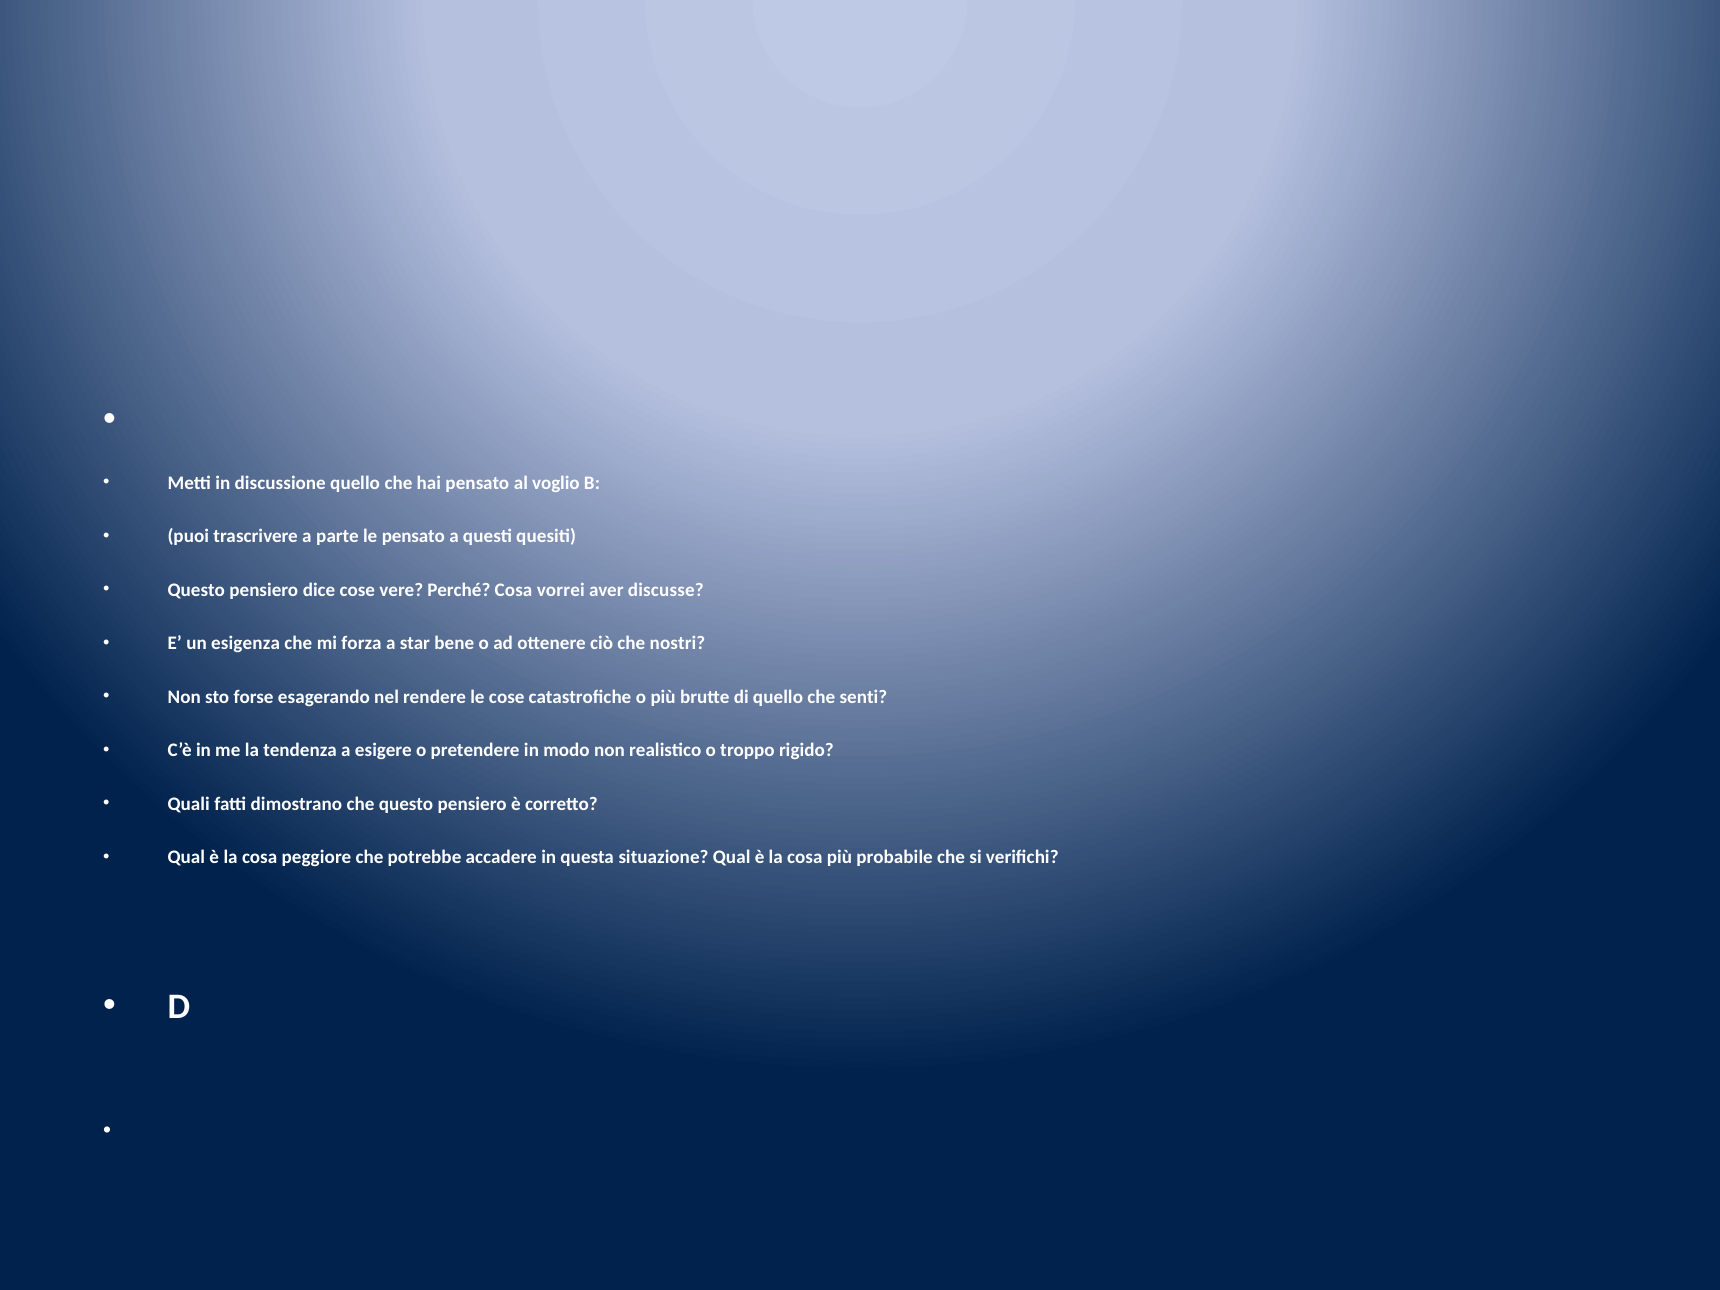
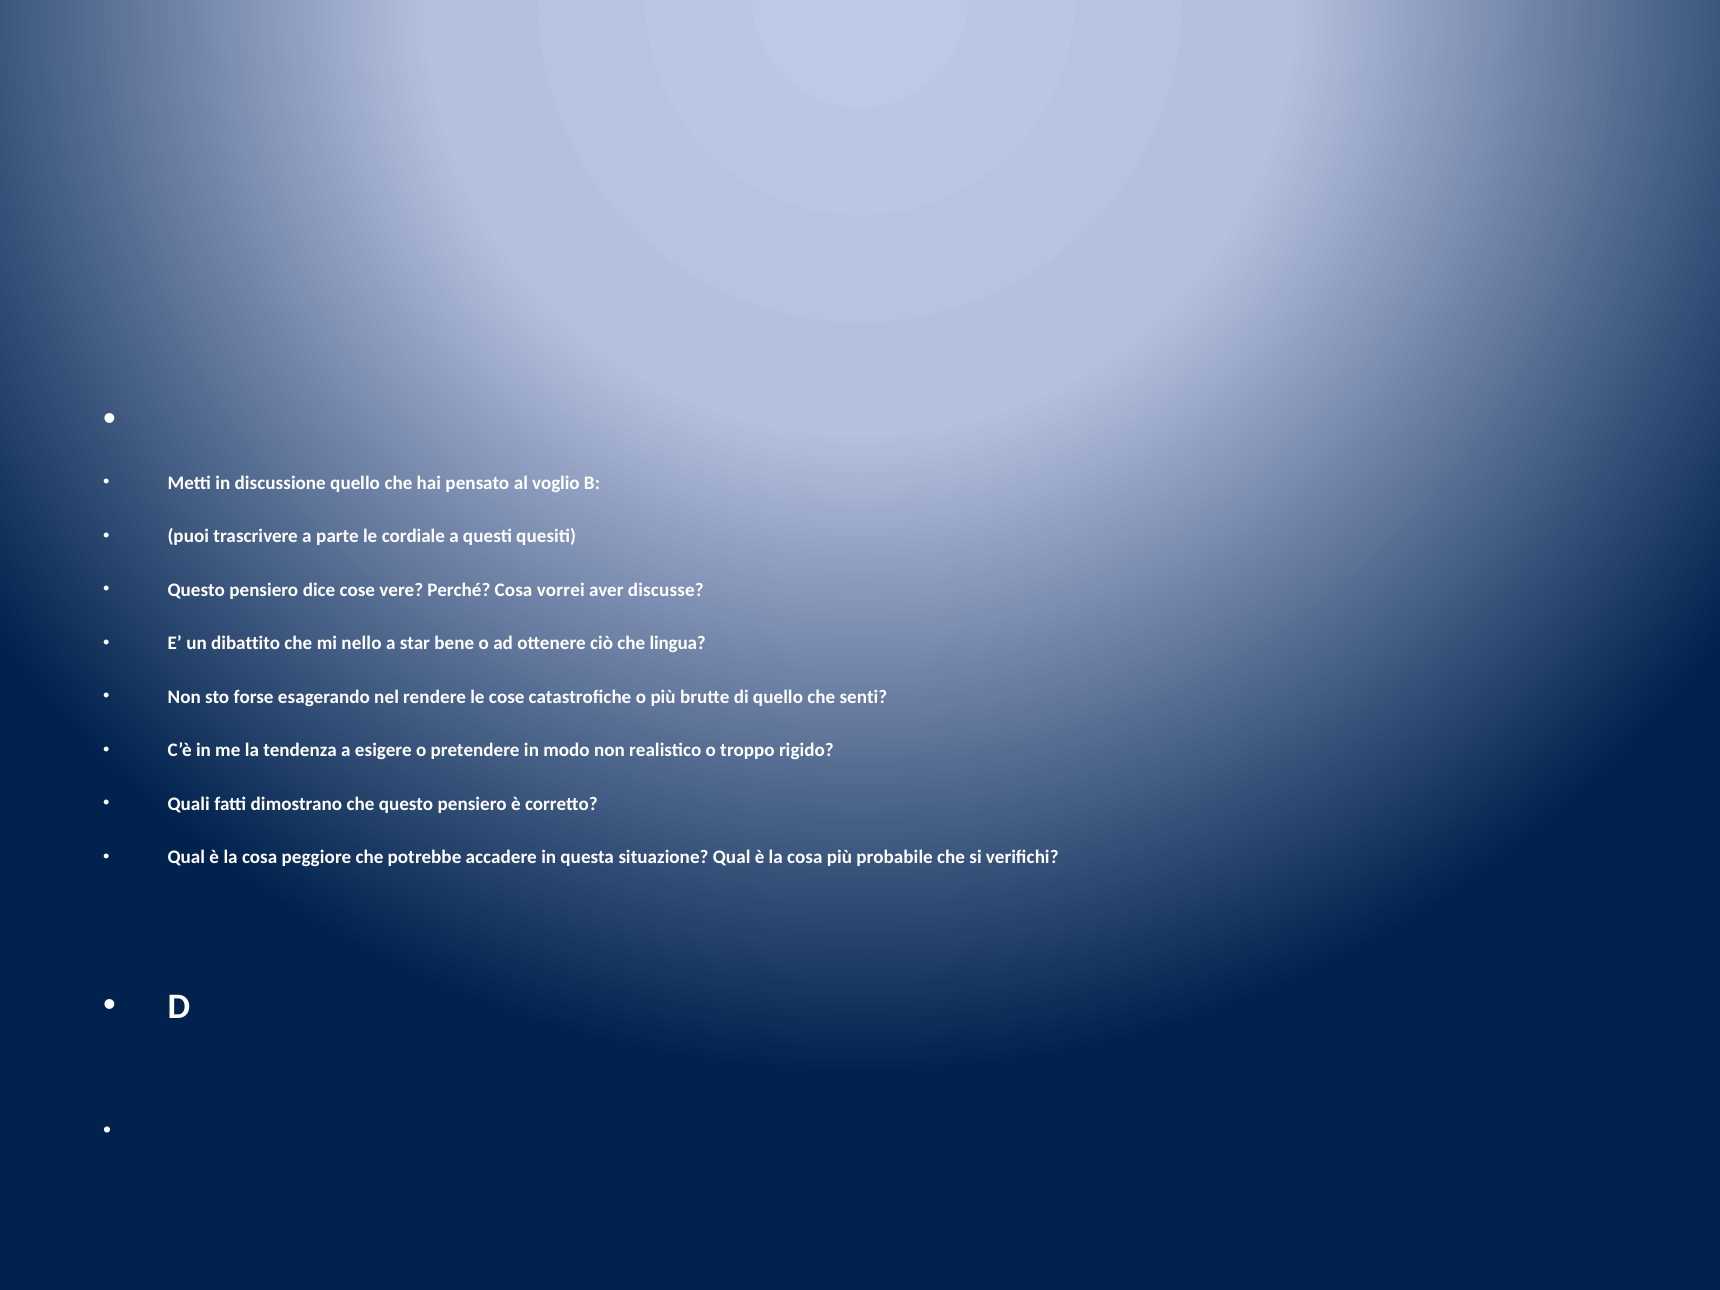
le pensato: pensato -> cordiale
esigenza: esigenza -> dibattito
forza: forza -> nello
nostri: nostri -> lingua
